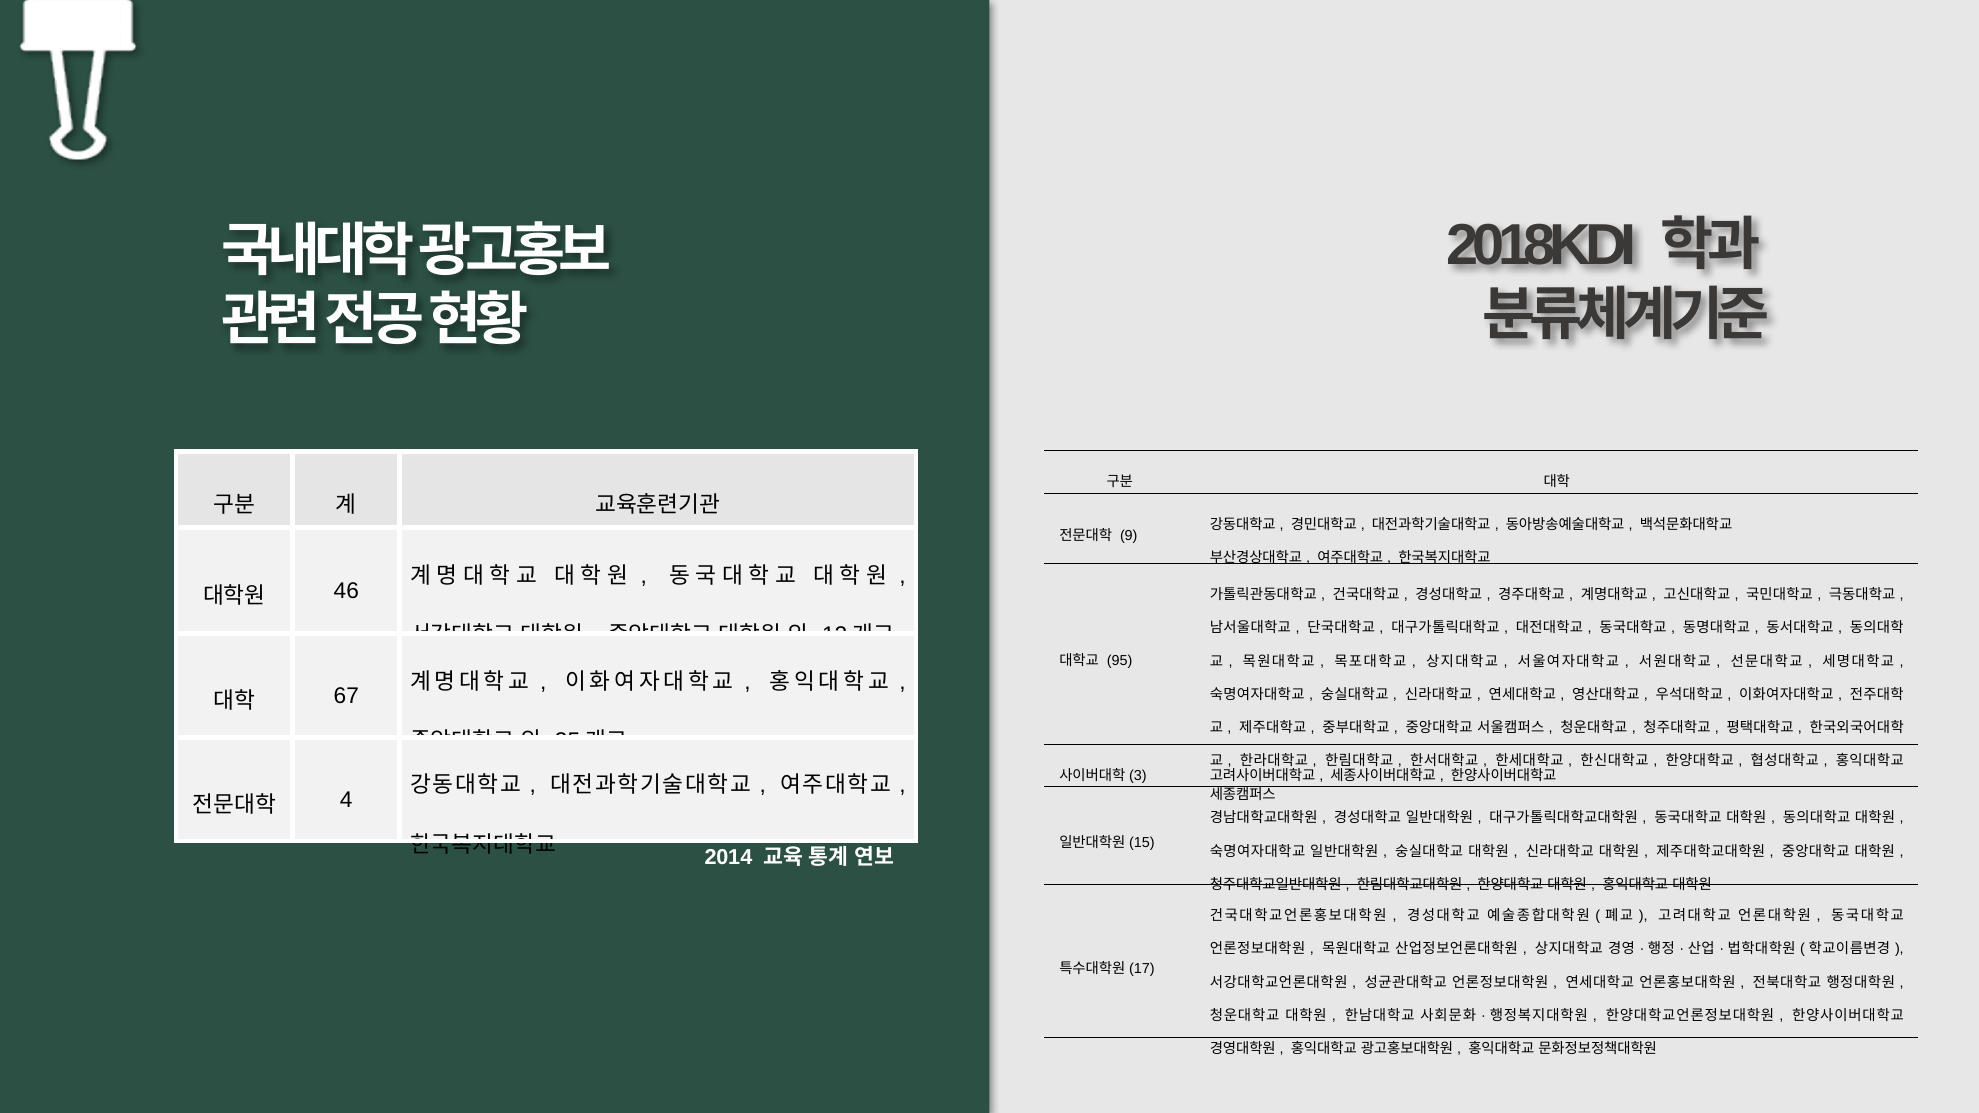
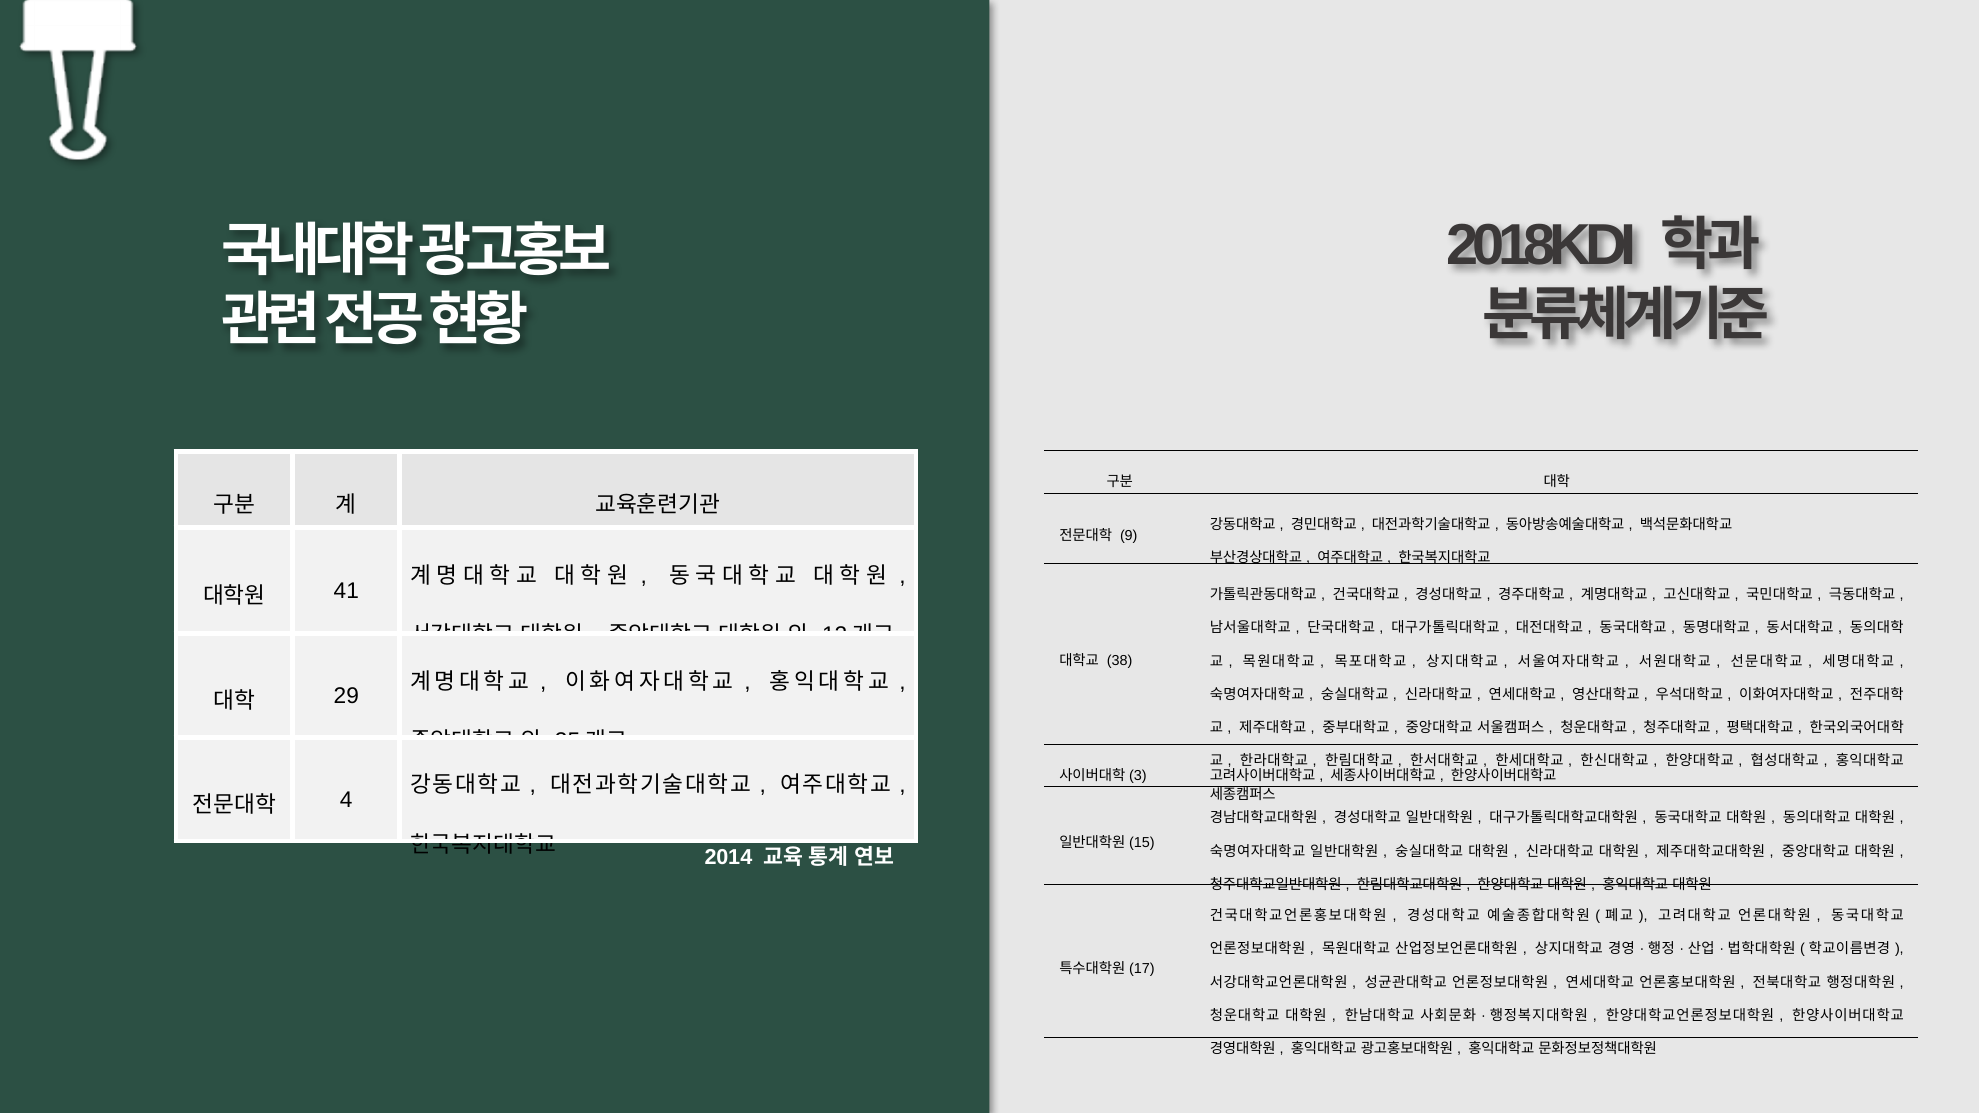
46: 46 -> 41
95: 95 -> 38
67: 67 -> 29
